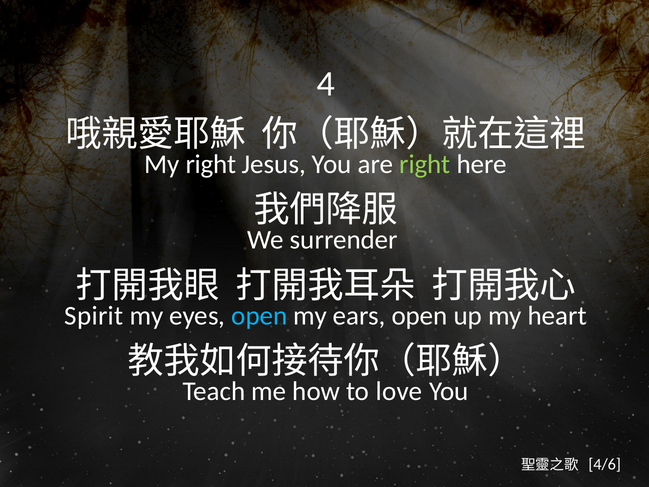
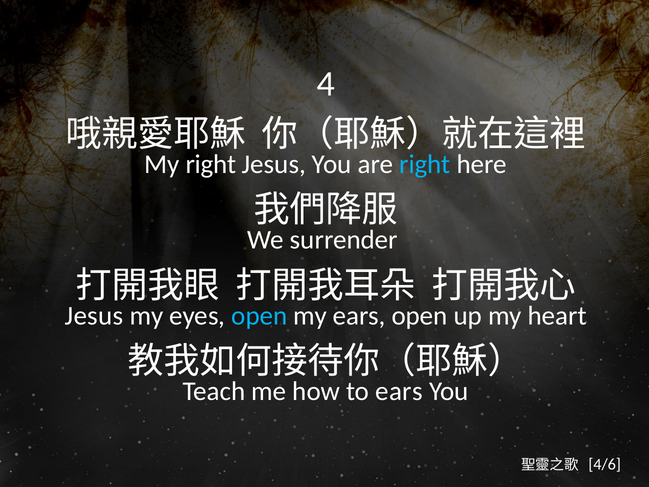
right at (425, 164) colour: light green -> light blue
Spirit at (94, 316): Spirit -> Jesus
to love: love -> ears
